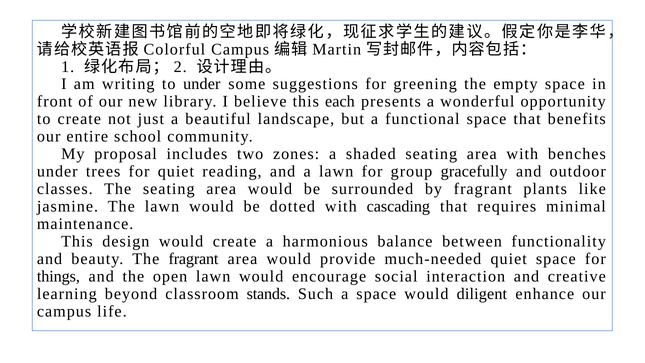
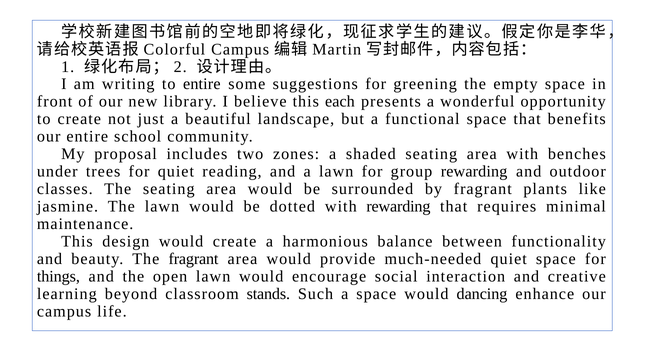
to under: under -> entire
group gracefully: gracefully -> rewarding
with cascading: cascading -> rewarding
diligent: diligent -> dancing
